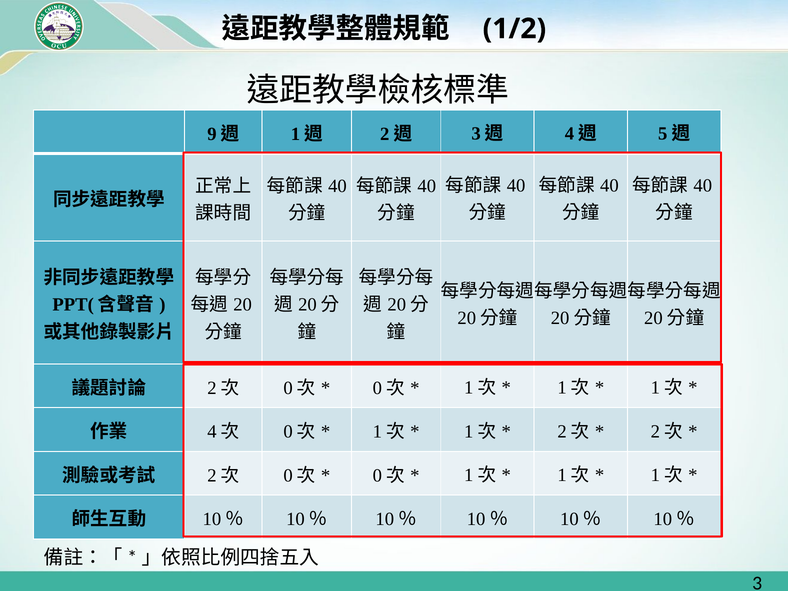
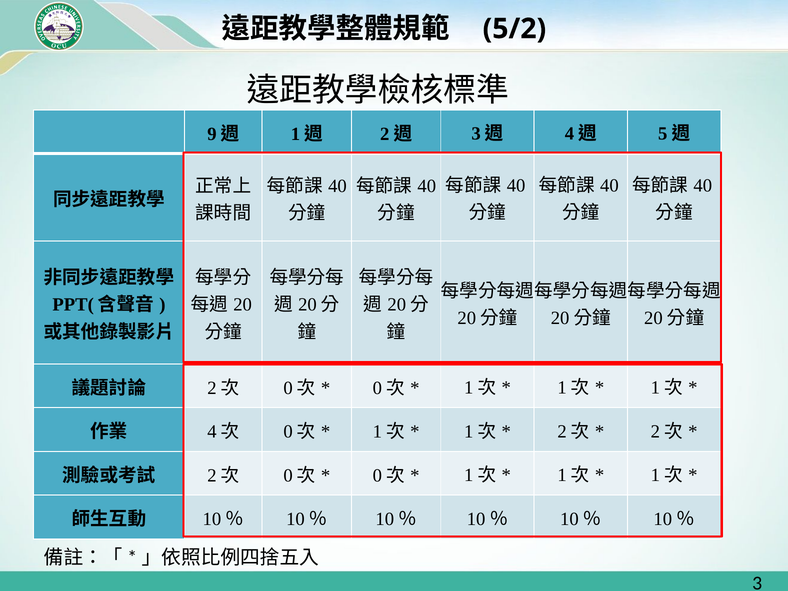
1/2: 1/2 -> 5/2
